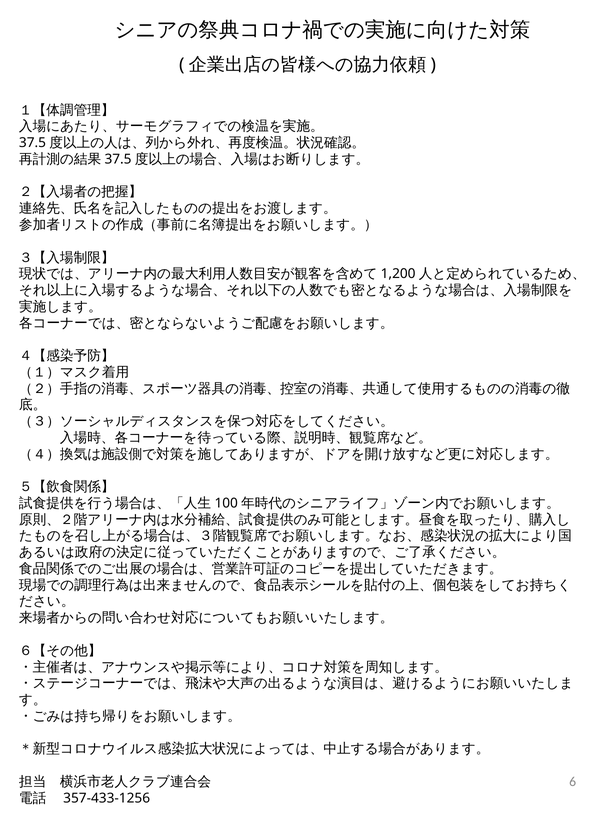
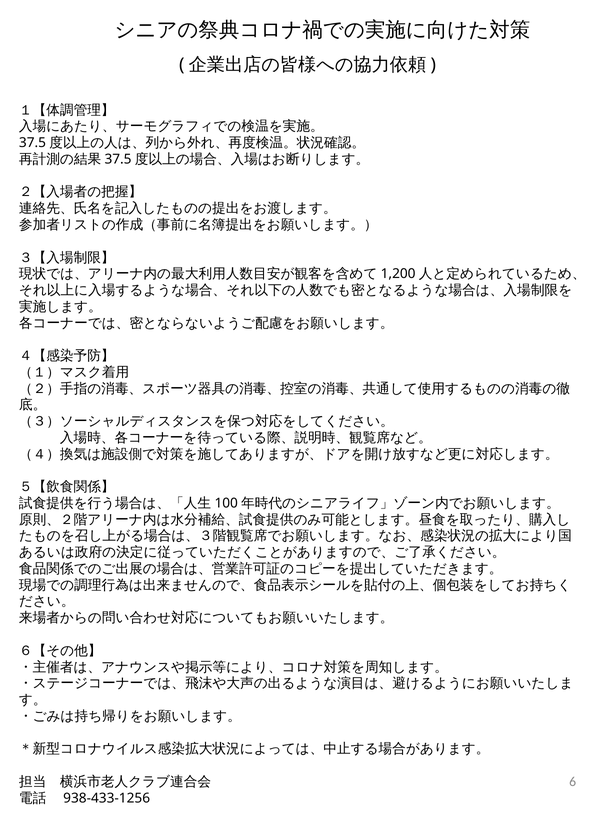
357-433-1256: 357-433-1256 -> 938-433-1256
